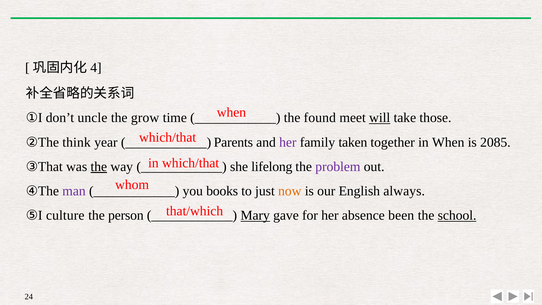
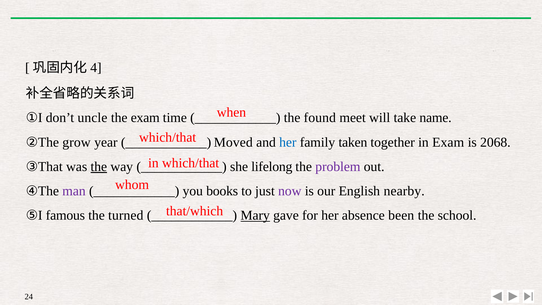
the grow: grow -> exam
will underline: present -> none
those: those -> name
think: think -> grow
Parents: Parents -> Moved
her at (288, 142) colour: purple -> blue
in When: When -> Exam
2085: 2085 -> 2068
now colour: orange -> purple
always: always -> nearby
culture: culture -> famous
person: person -> turned
school underline: present -> none
